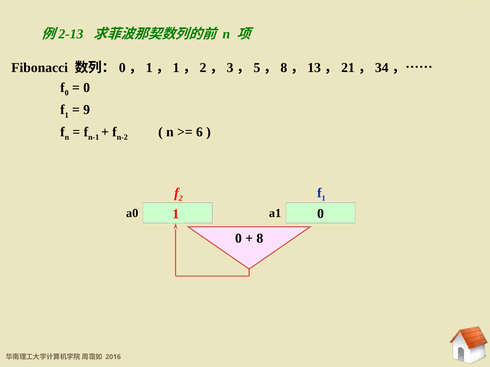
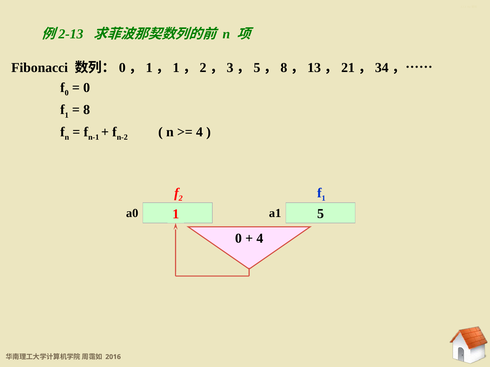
9: 9 -> 8
6 at (199, 132): 6 -> 4
a0 0: 0 -> 5
8 at (260, 239): 8 -> 4
